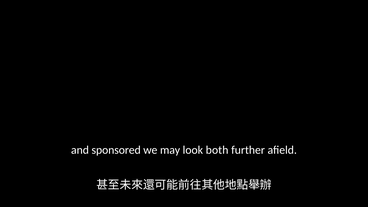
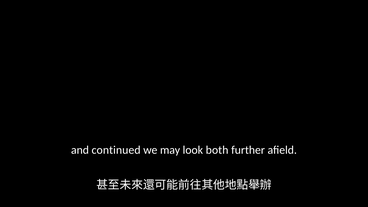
sponsored: sponsored -> continued
